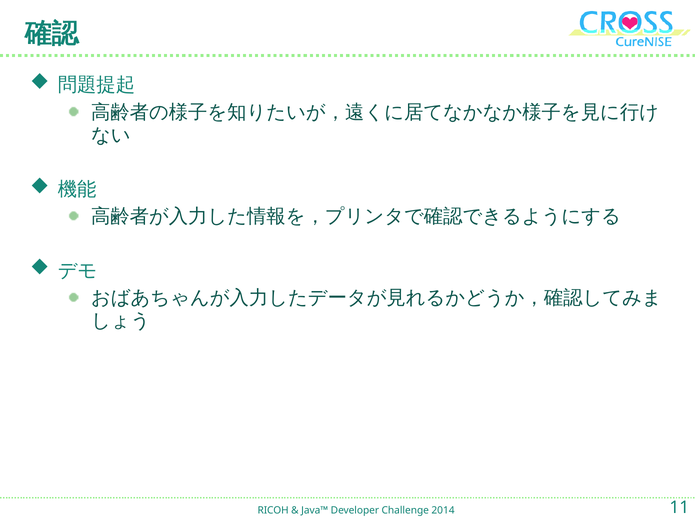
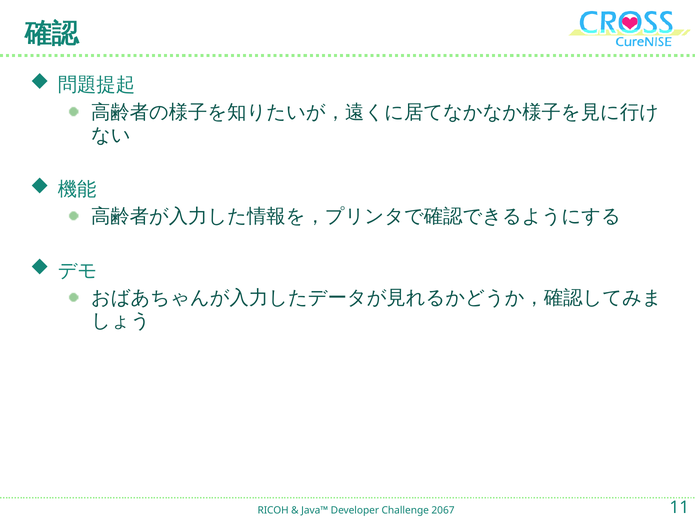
2014: 2014 -> 2067
